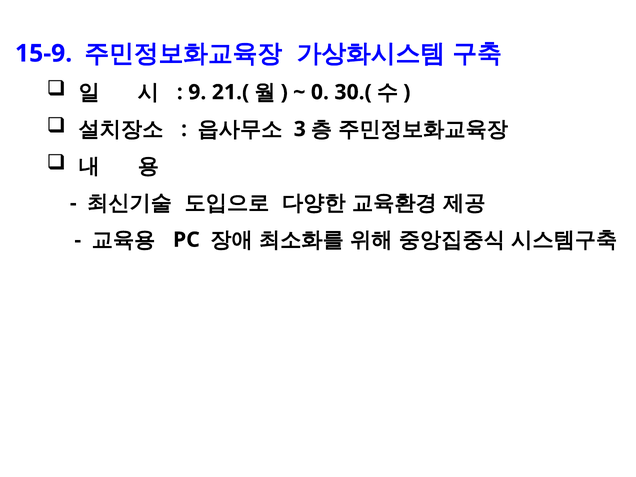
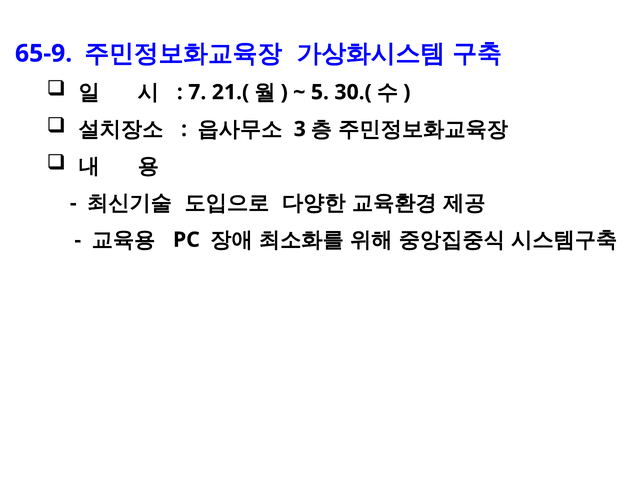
15-9: 15-9 -> 65-9
9: 9 -> 7
0: 0 -> 5
